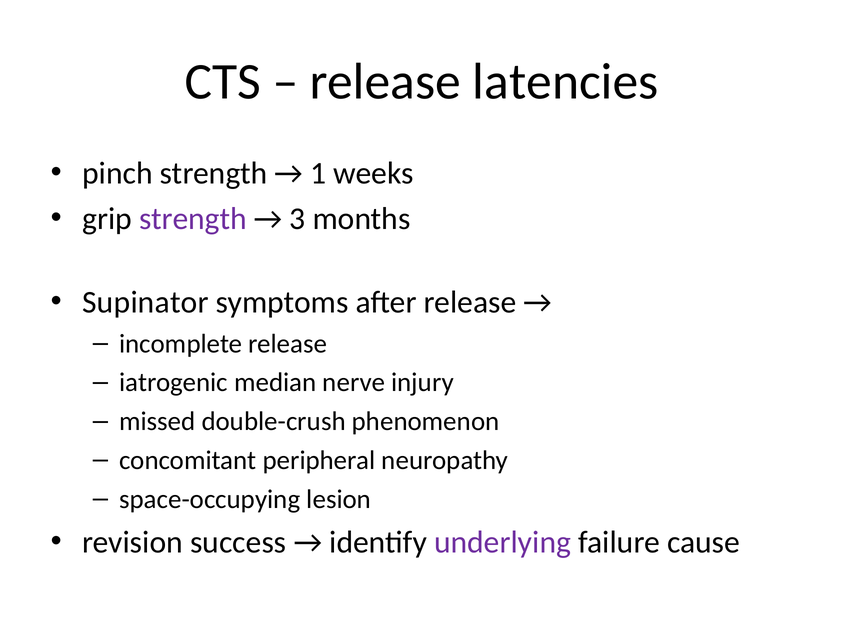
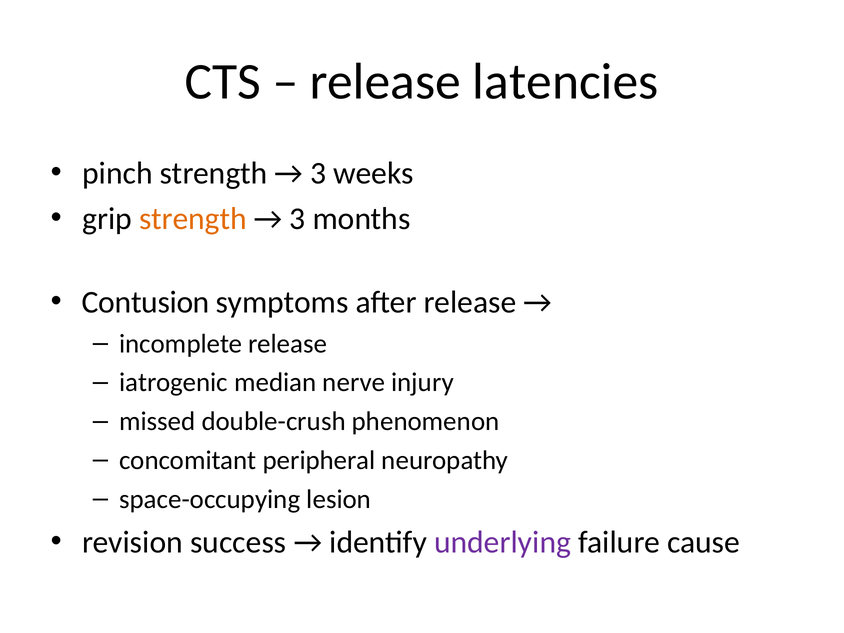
1 at (318, 173): 1 -> 3
strength at (193, 219) colour: purple -> orange
Supinator: Supinator -> Contusion
